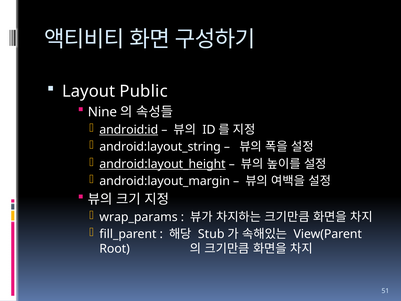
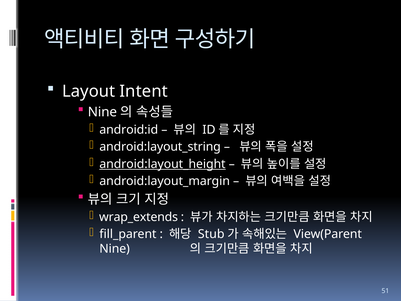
Public: Public -> Intent
android:id underline: present -> none
wrap_params: wrap_params -> wrap_extends
Root at (115, 249): Root -> Nine
